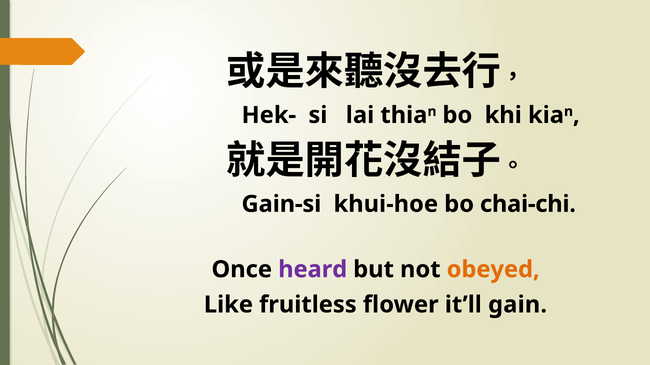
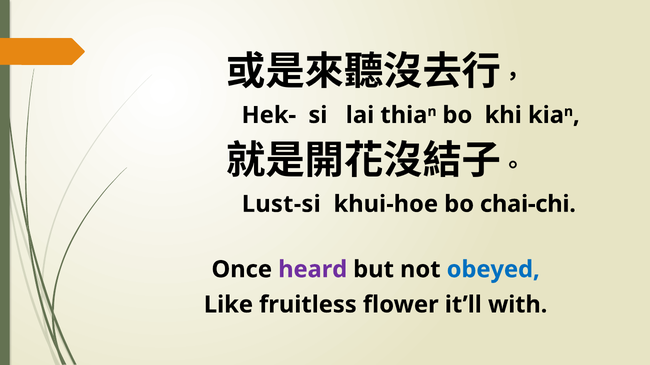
Gain-si: Gain-si -> Lust-si
obeyed colour: orange -> blue
gain: gain -> with
